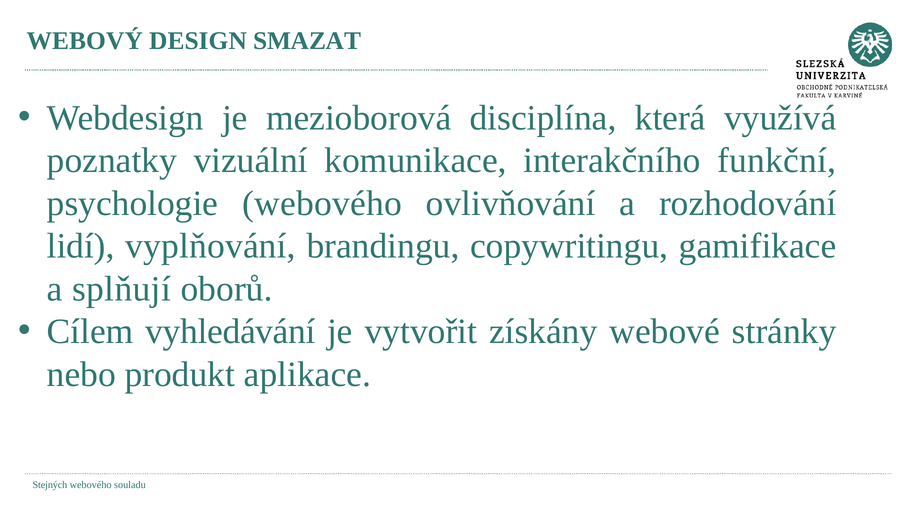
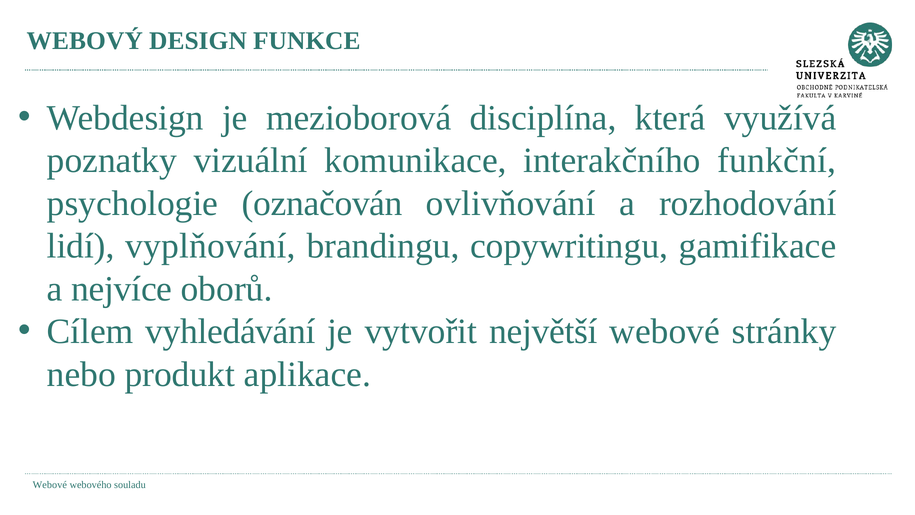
SMAZAT: SMAZAT -> FUNKCE
psychologie webového: webového -> označován
splňují: splňují -> nejvíce
získány: získány -> největší
Stejných at (50, 485): Stejných -> Webové
